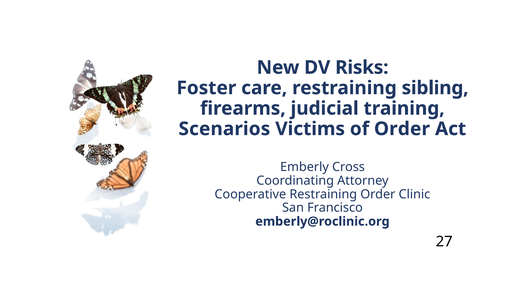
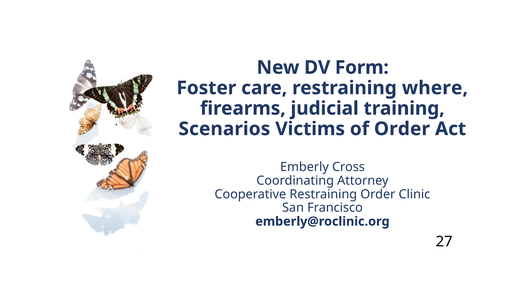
Risks: Risks -> Form
sibling: sibling -> where
